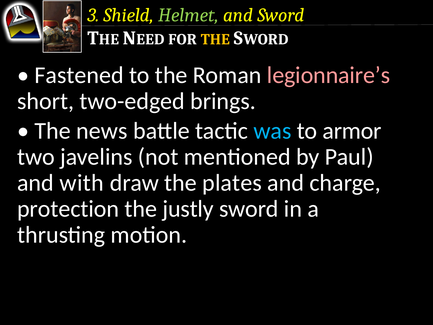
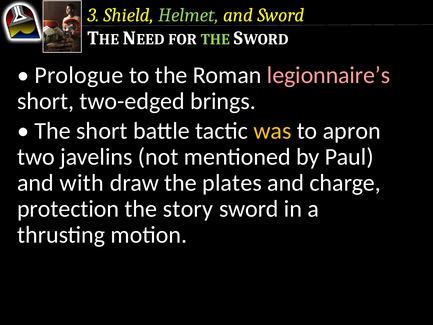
THE at (215, 39) colour: yellow -> light green
Fastened: Fastened -> Prologue
The news: news -> short
was colour: light blue -> yellow
armor: armor -> apron
justly: justly -> story
